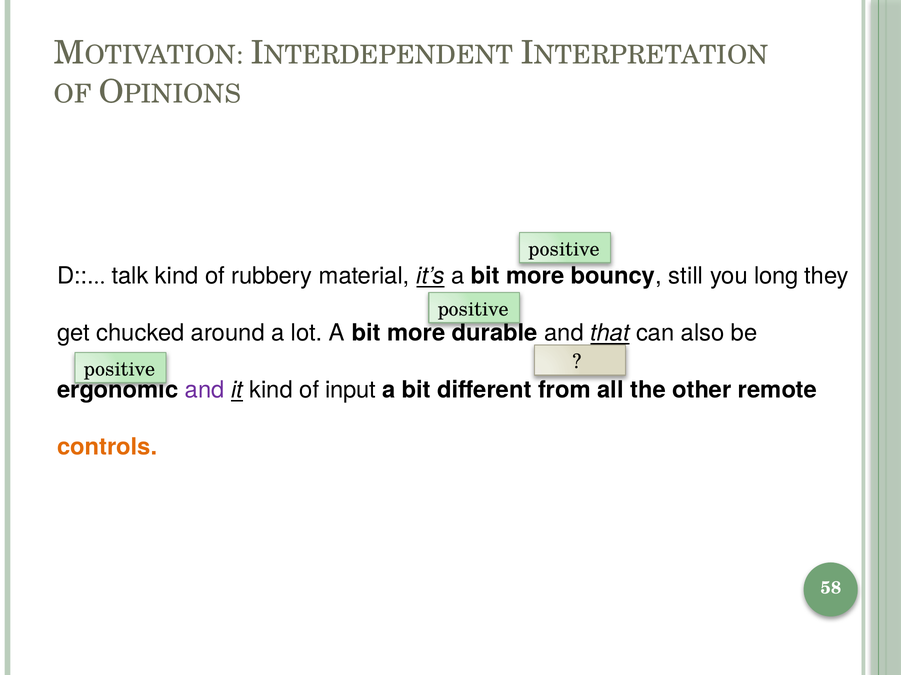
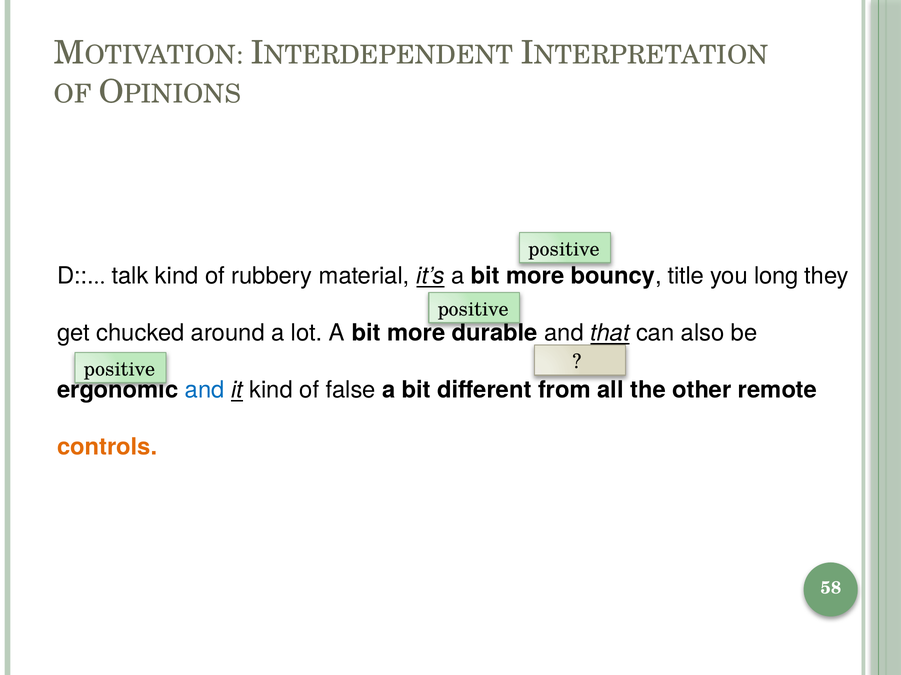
still: still -> title
and at (205, 390) colour: purple -> blue
input: input -> false
